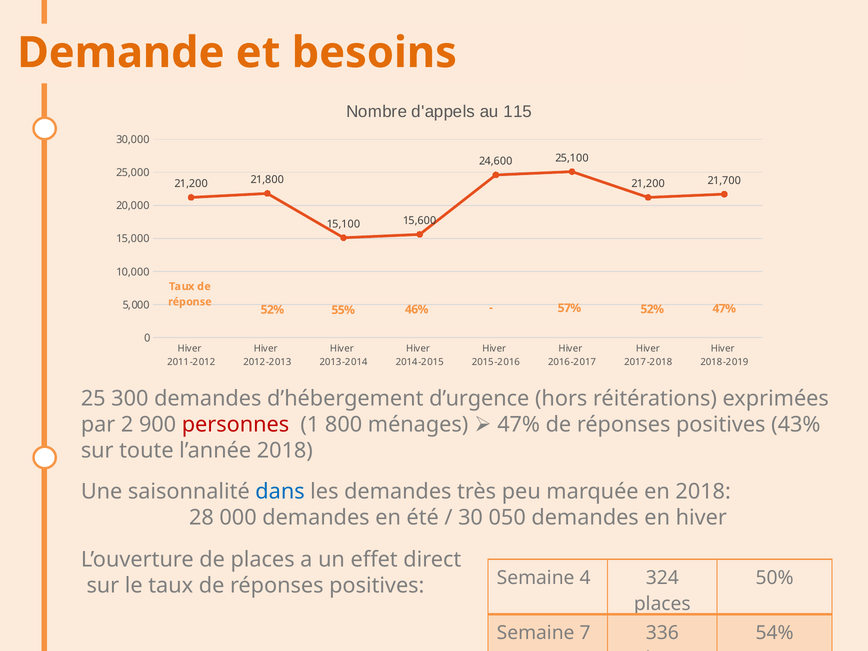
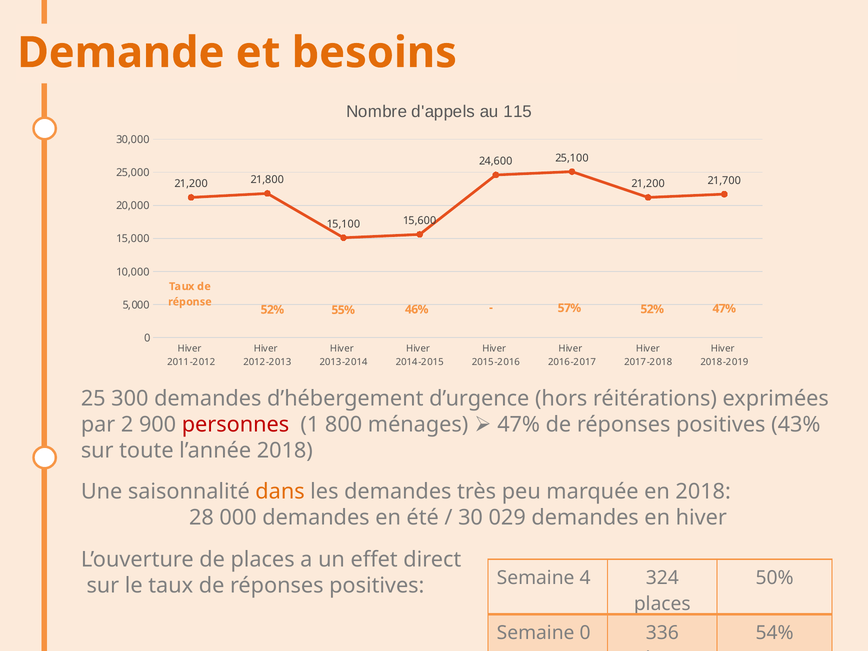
dans colour: blue -> orange
050: 050 -> 029
Semaine 7: 7 -> 0
